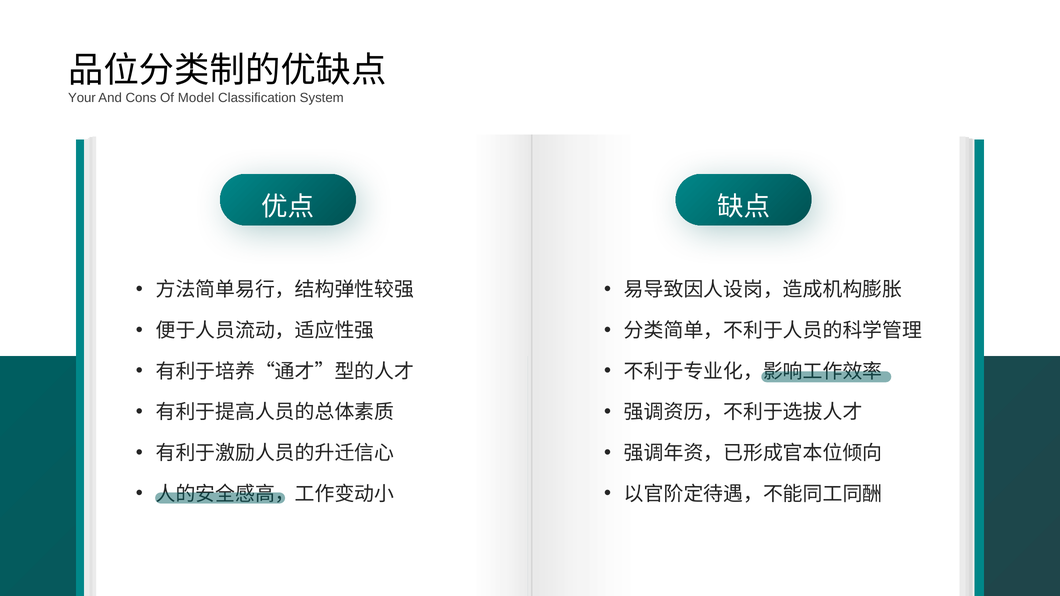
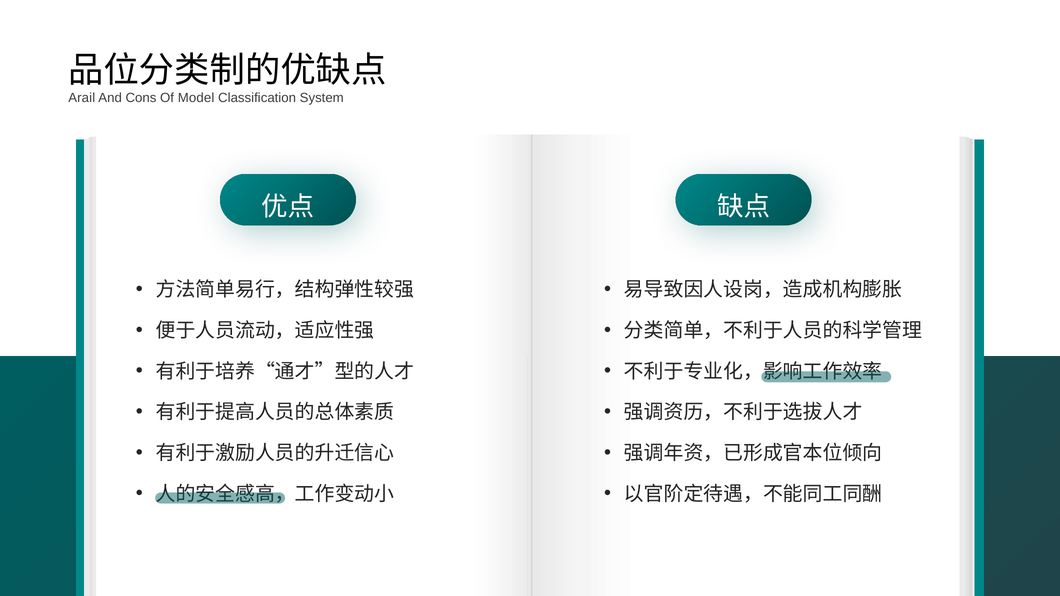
Your: Your -> Arail
